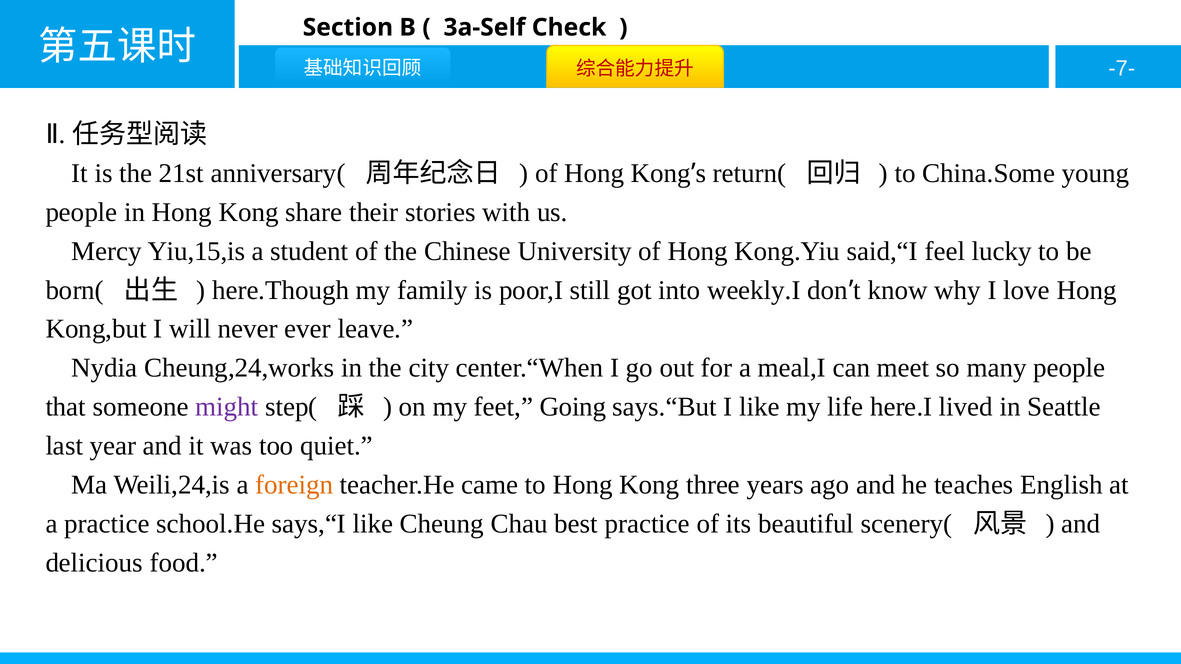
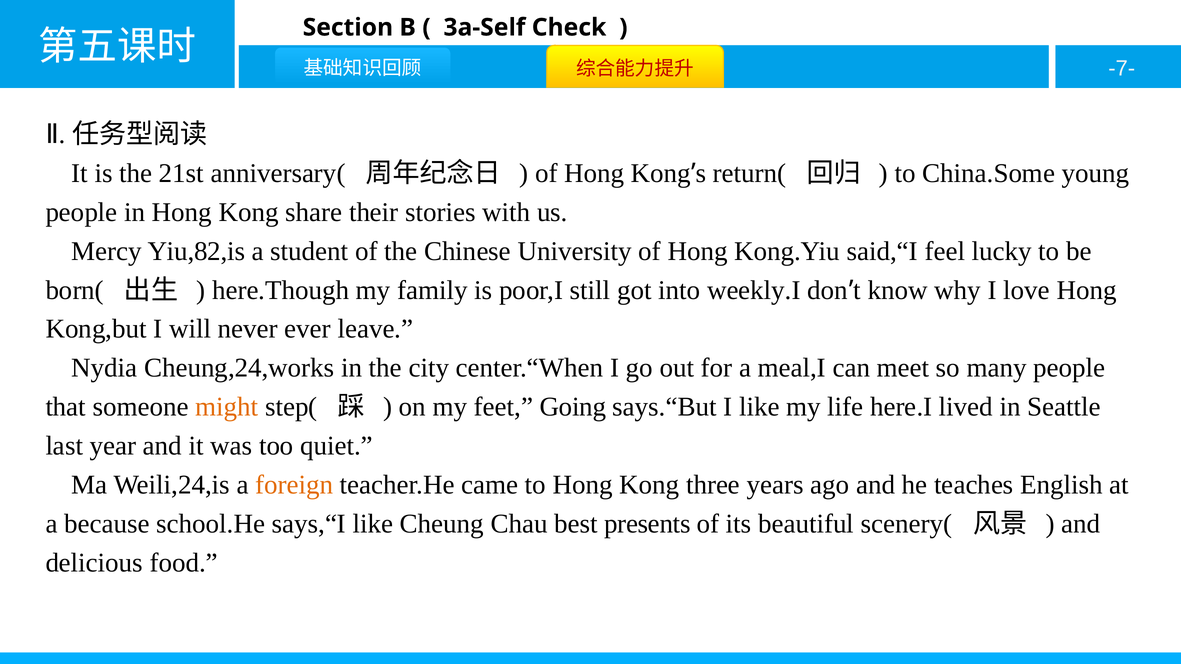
Yiu,15,is: Yiu,15,is -> Yiu,82,is
might colour: purple -> orange
a practice: practice -> because
best practice: practice -> presents
